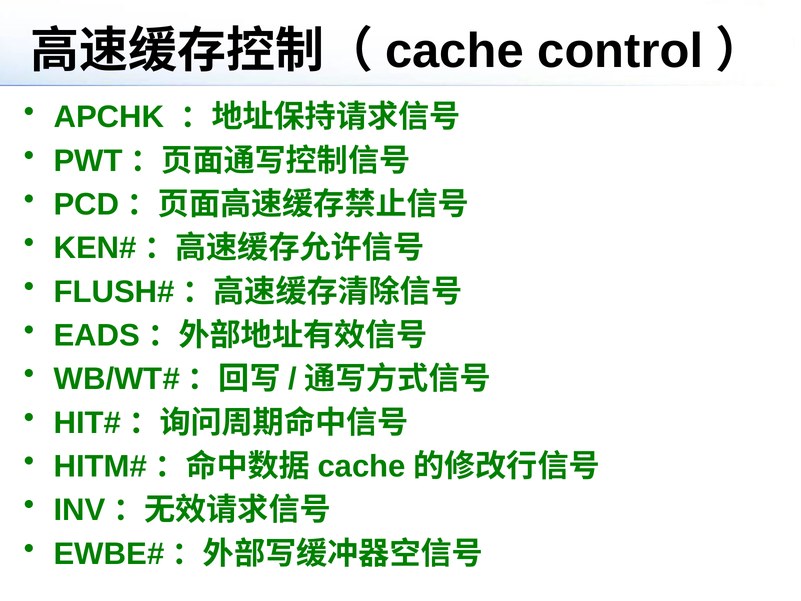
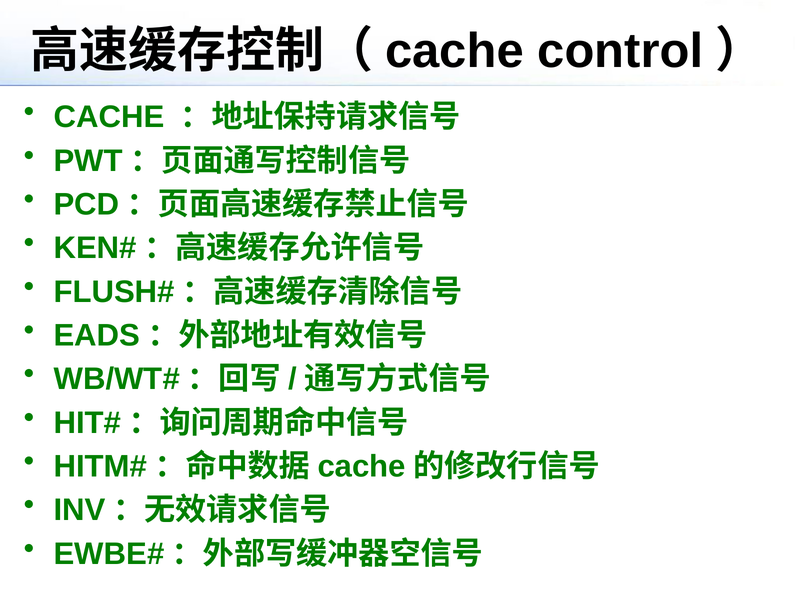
APCHK at (109, 117): APCHK -> CACHE
